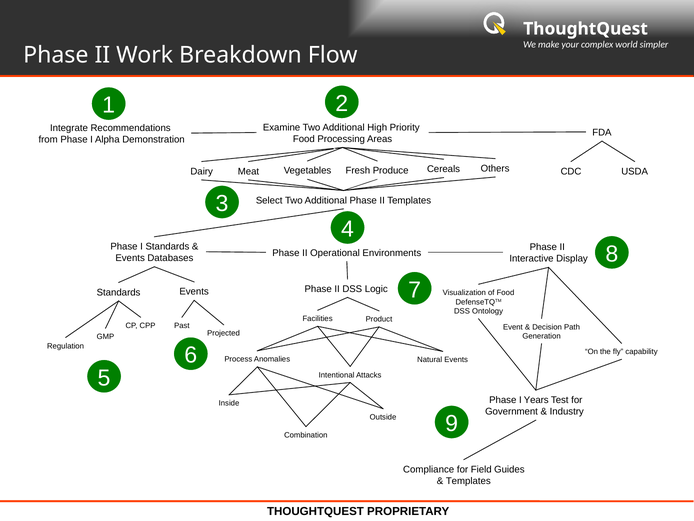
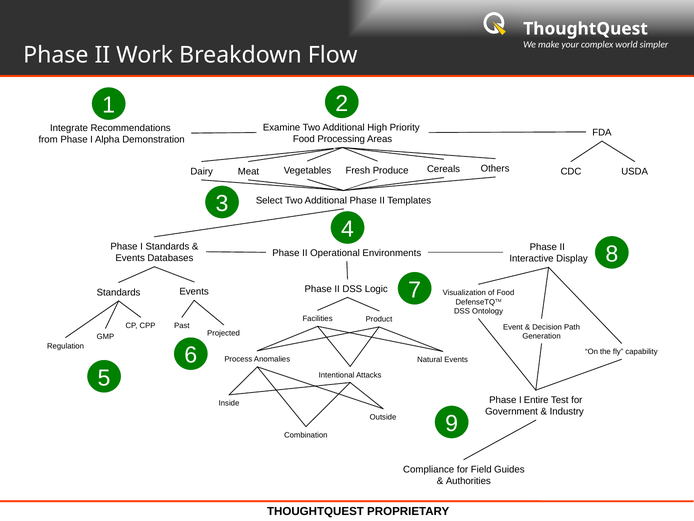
Years: Years -> Entire
Templates at (468, 481): Templates -> Authorities
